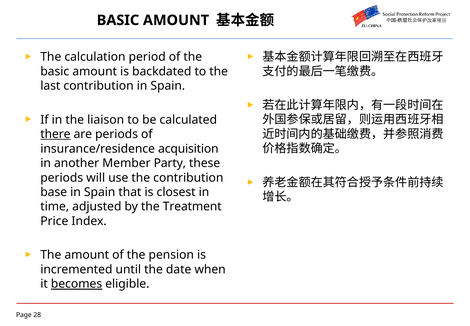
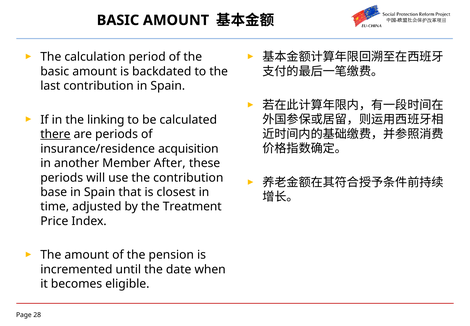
liaison: liaison -> linking
Party: Party -> After
becomes underline: present -> none
